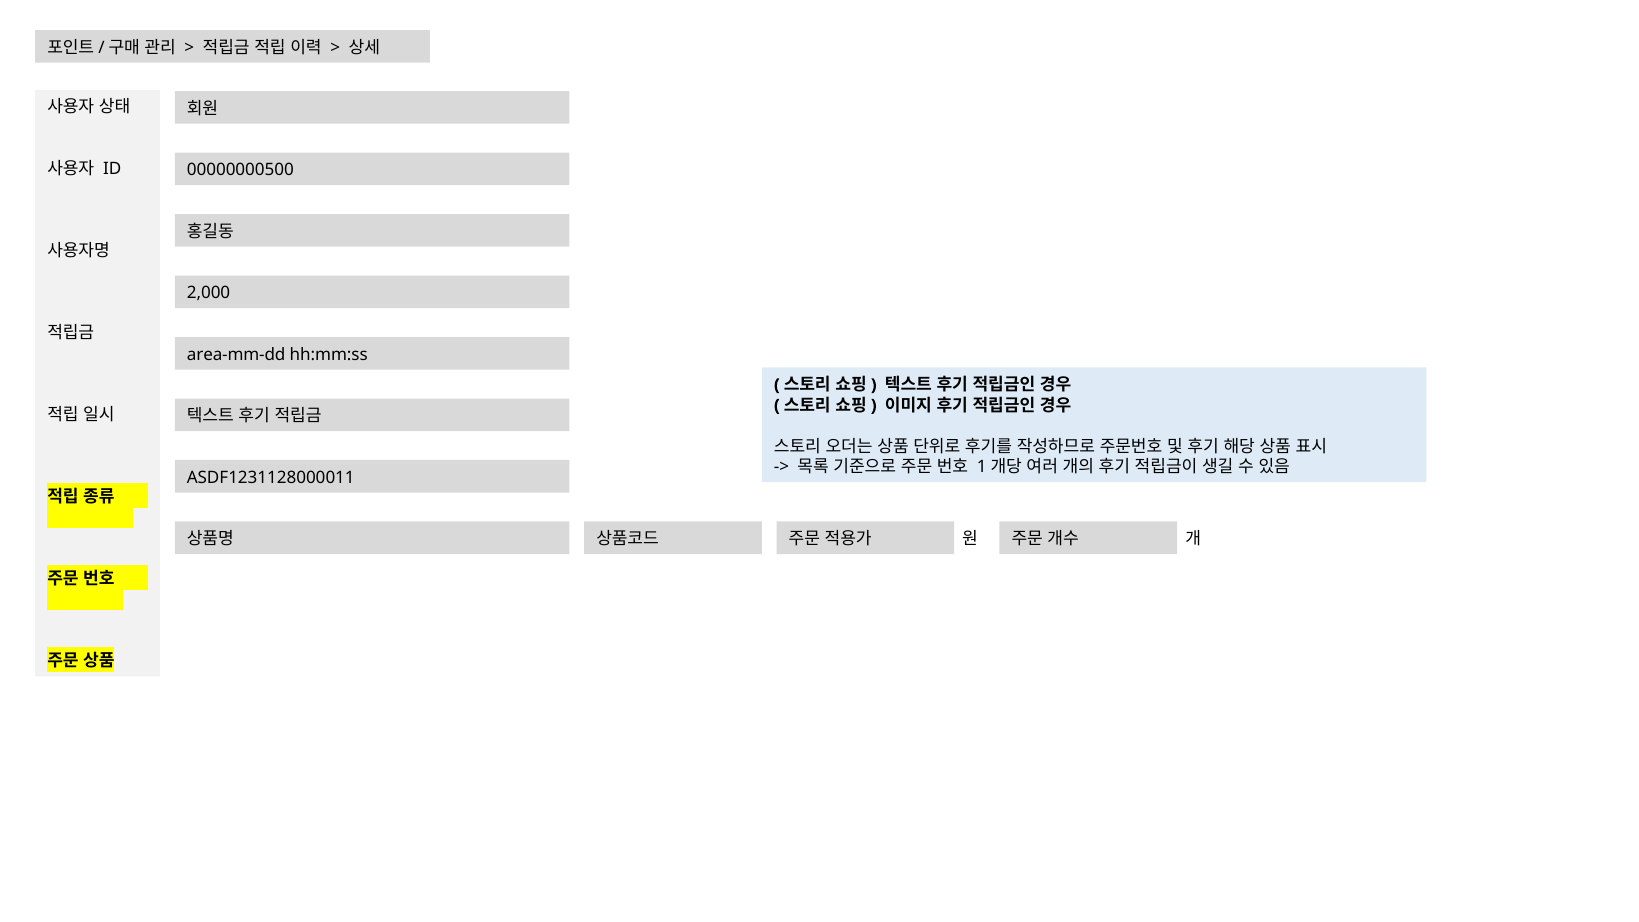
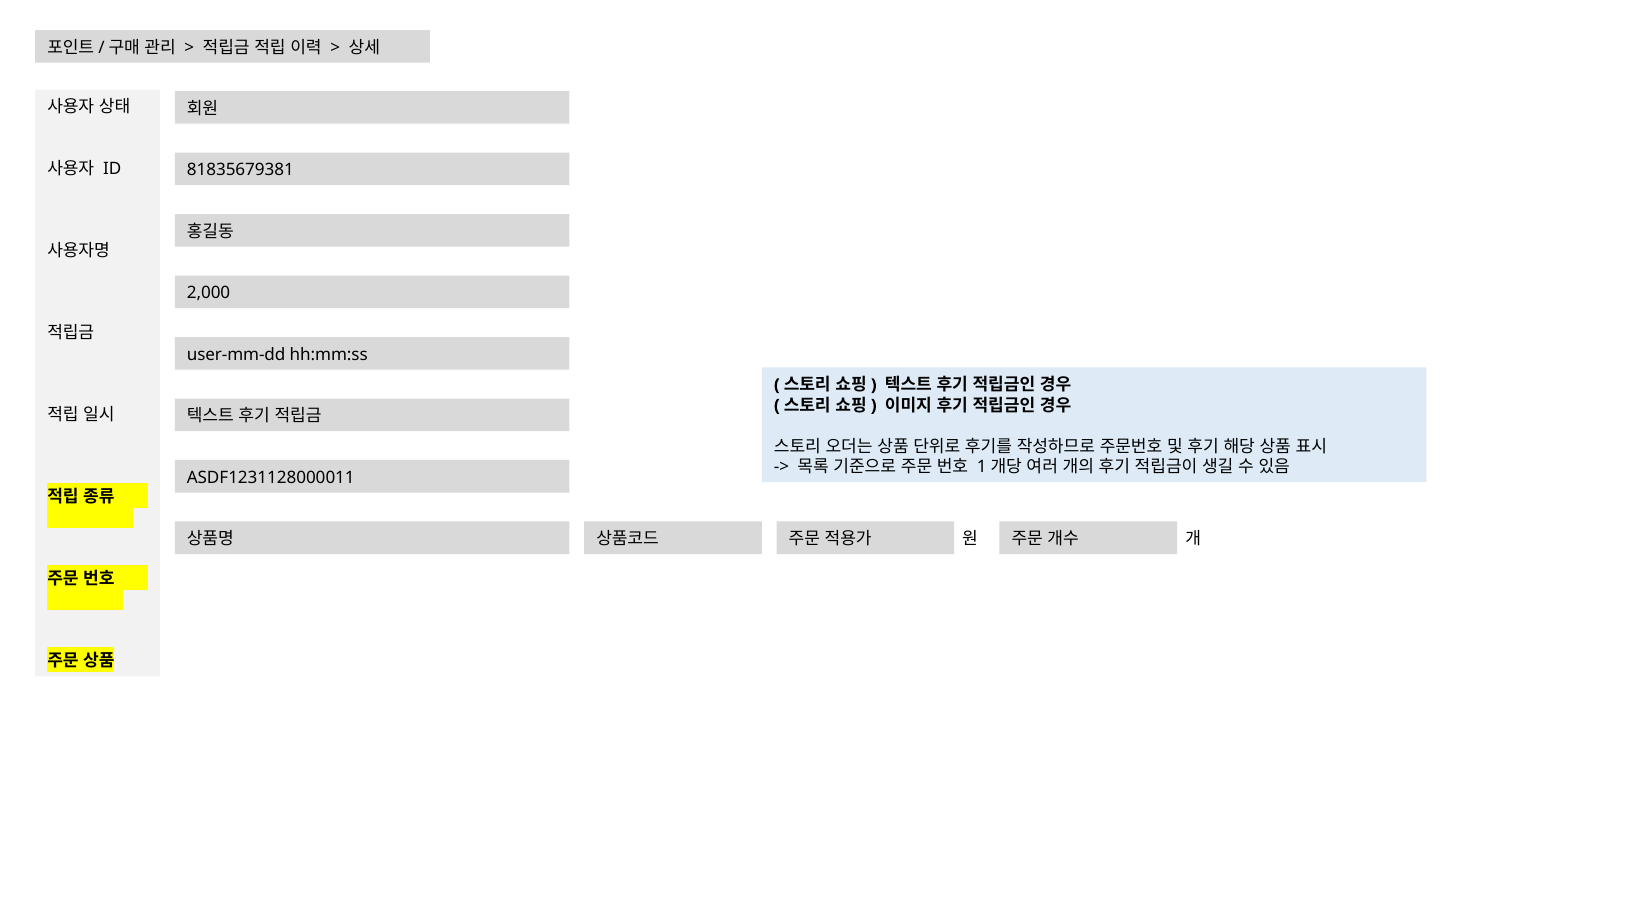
00000000500: 00000000500 -> 81835679381
area-mm-dd: area-mm-dd -> user-mm-dd
